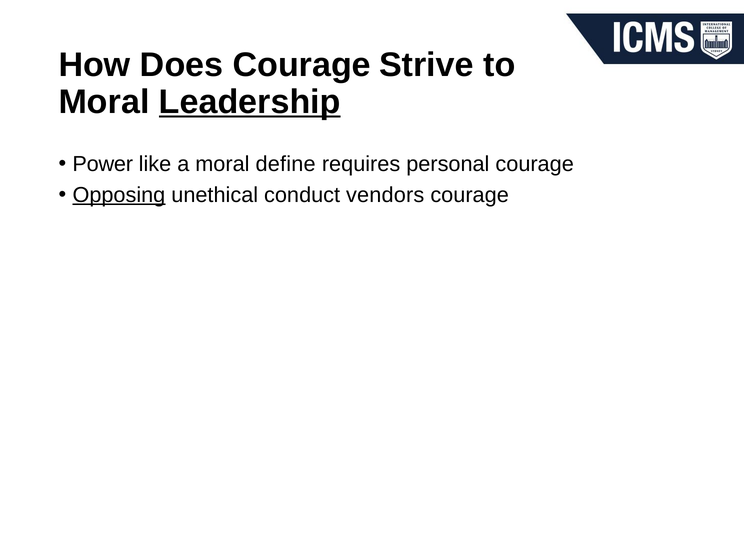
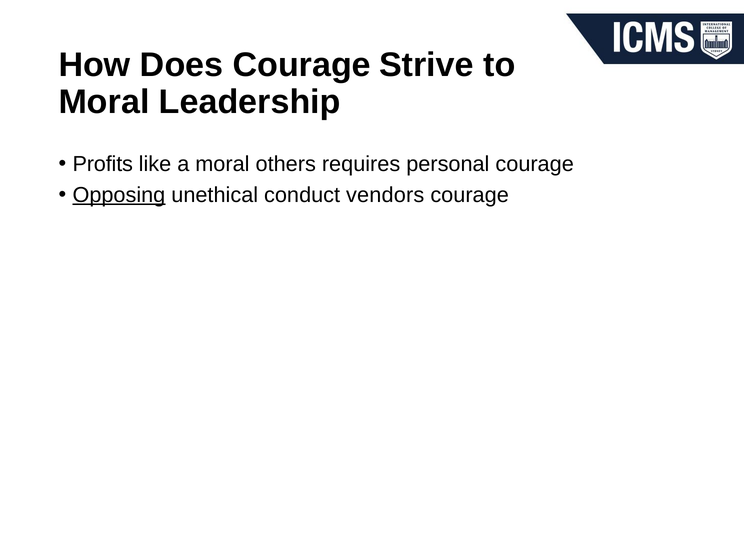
Leadership underline: present -> none
Power: Power -> Profits
define: define -> others
